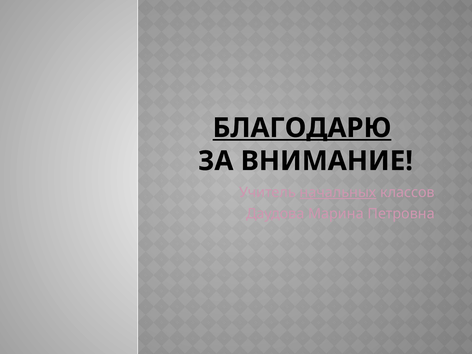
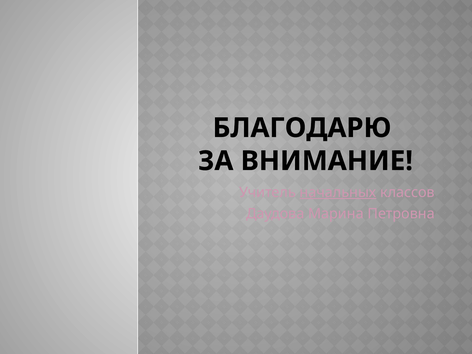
БЛАГОДАРЮ underline: present -> none
